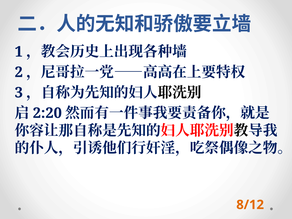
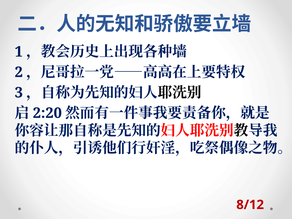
8/12 colour: orange -> red
